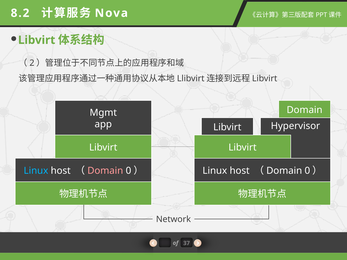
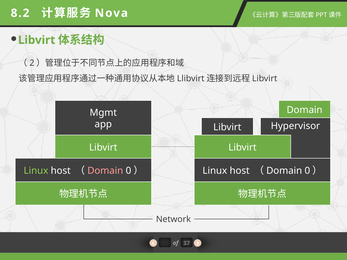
Linux at (36, 171) colour: light blue -> light green
